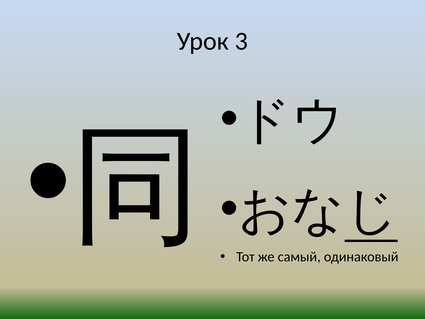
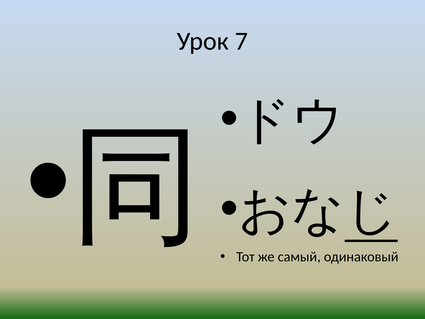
3: 3 -> 7
